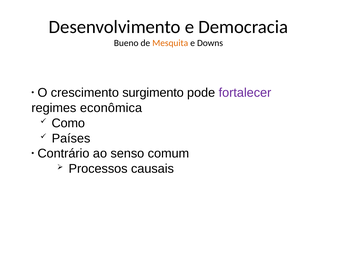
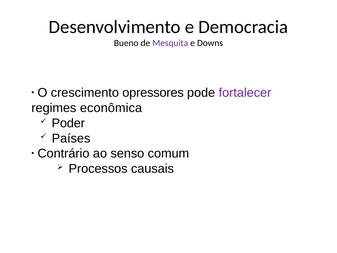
Mesquita colour: orange -> purple
surgimento: surgimento -> opressores
Como: Como -> Poder
